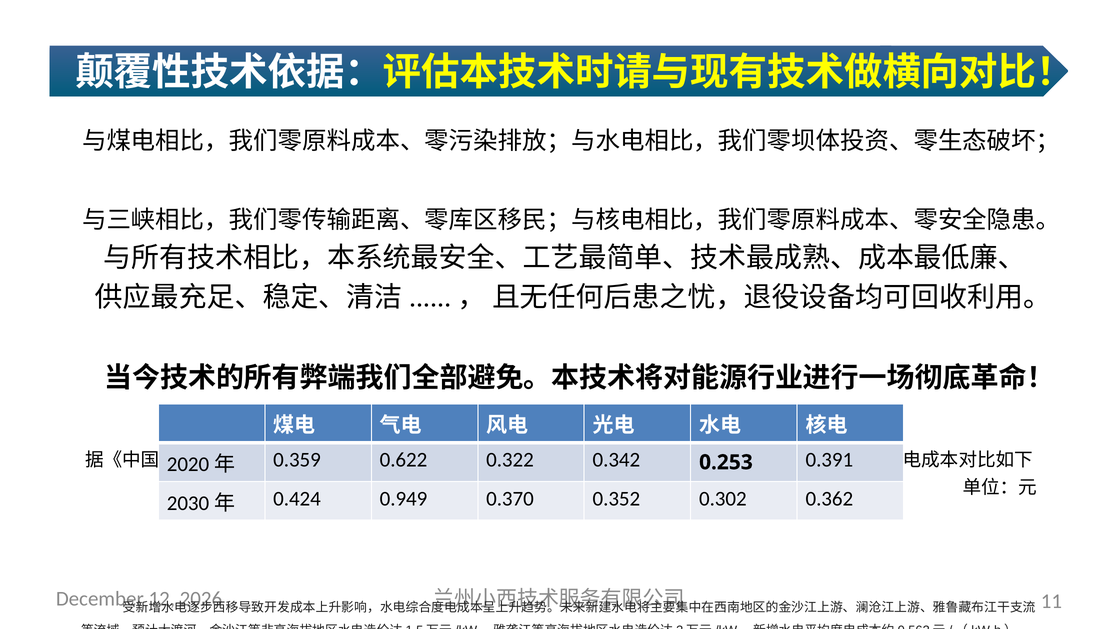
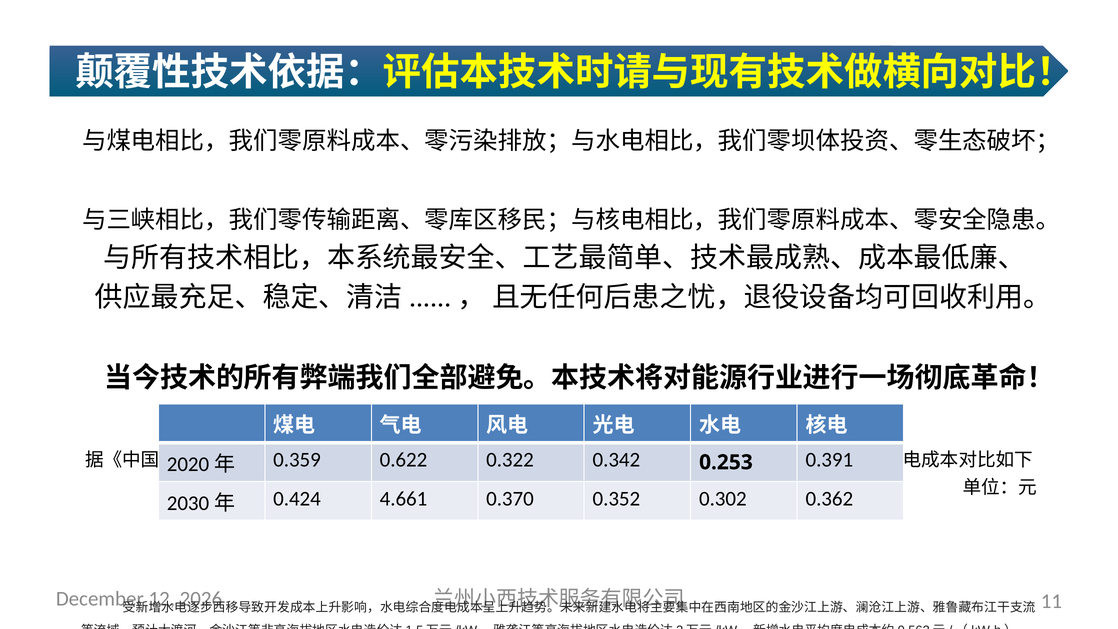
0.949: 0.949 -> 4.661
